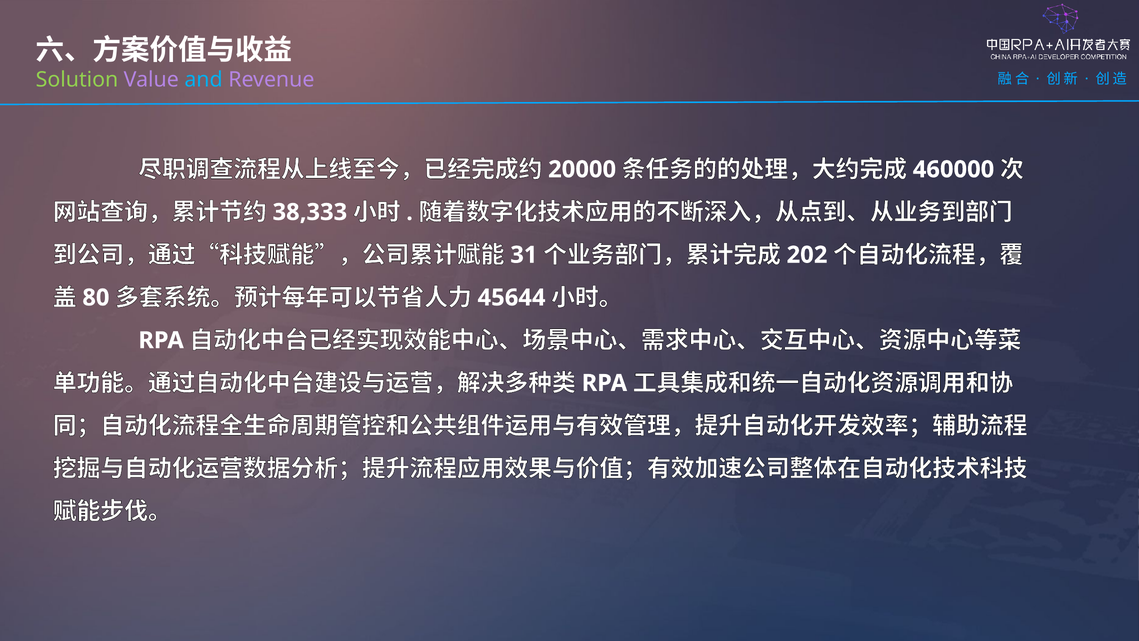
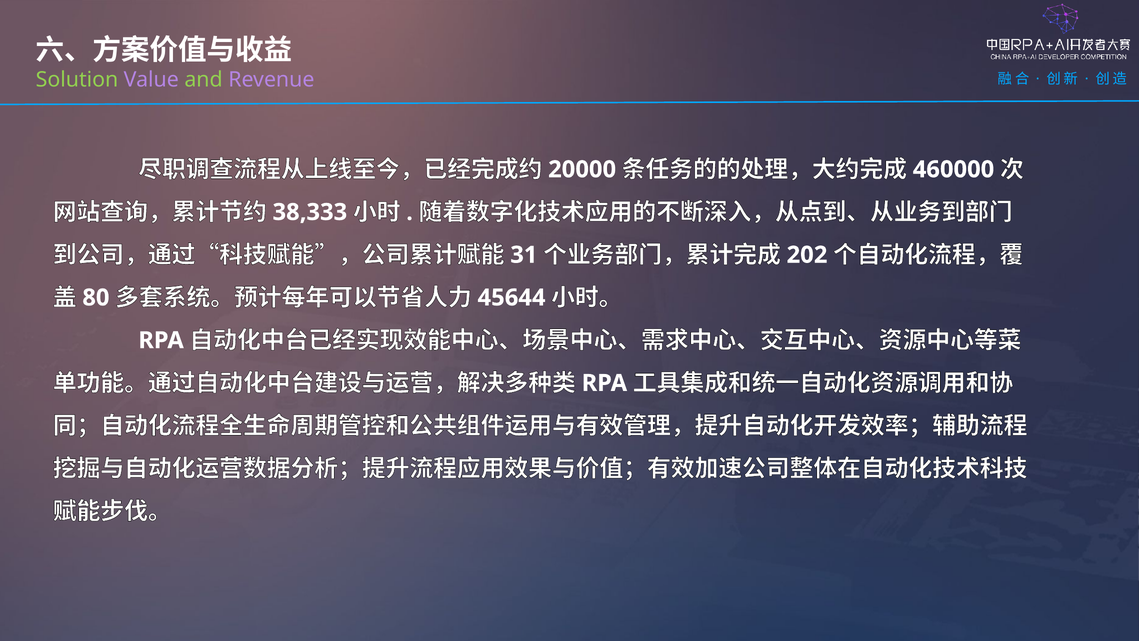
and colour: light blue -> light green
